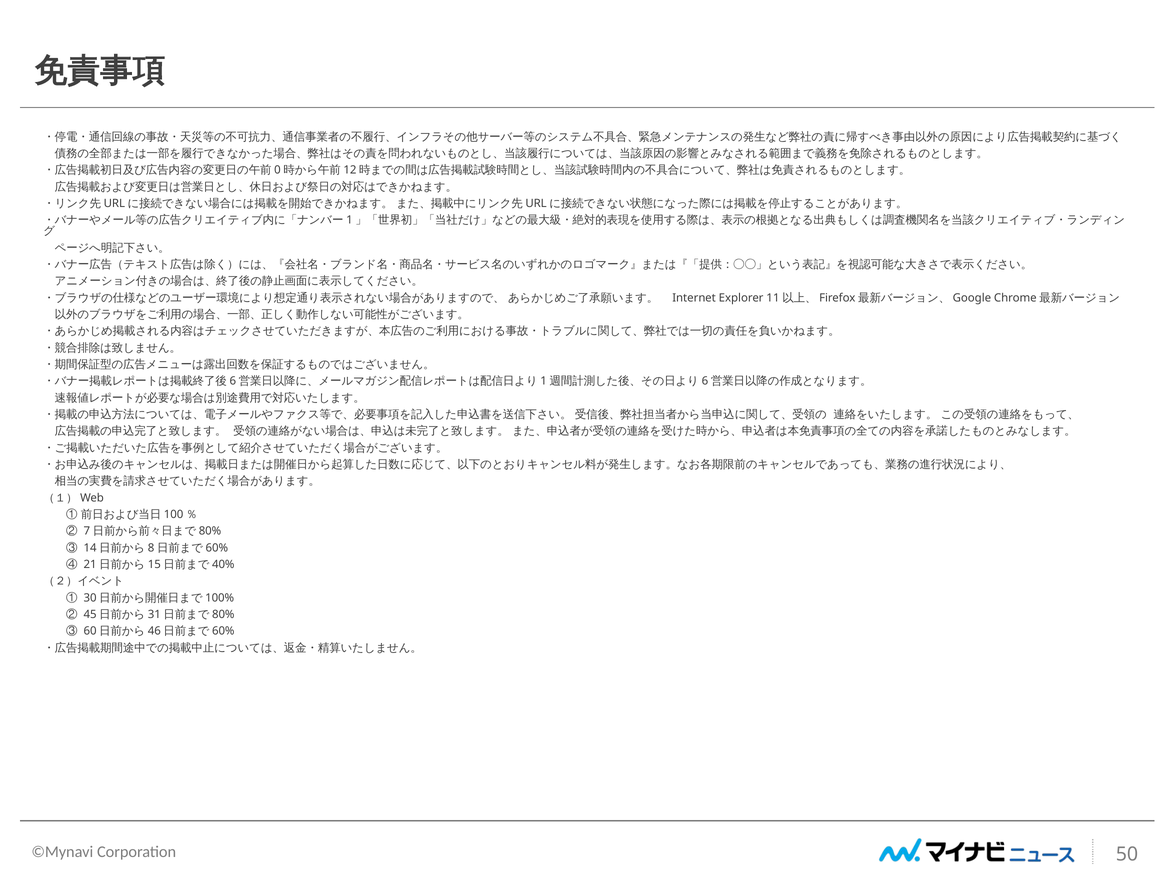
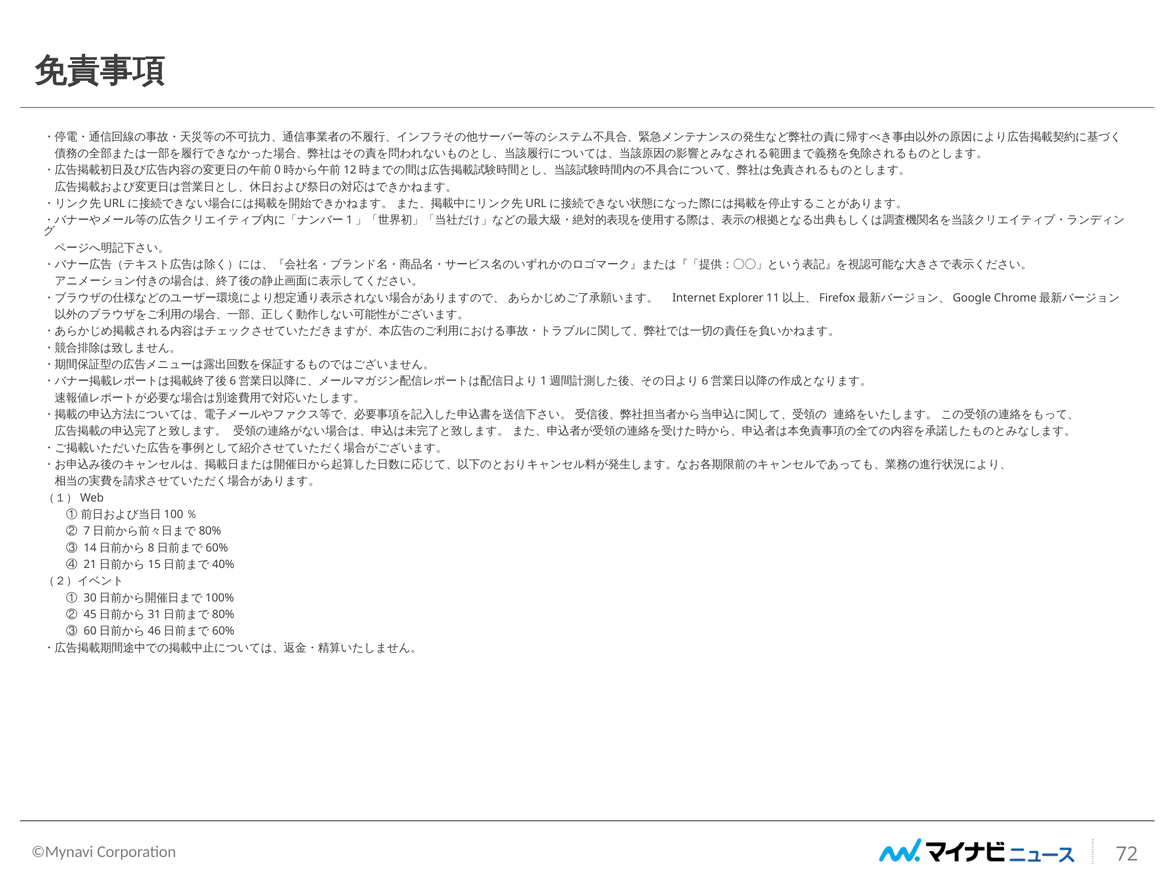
50: 50 -> 72
